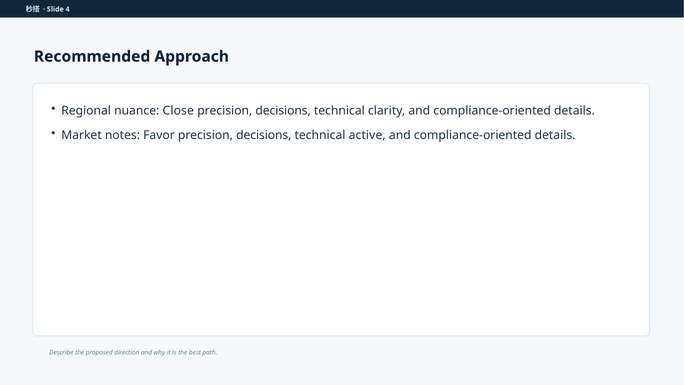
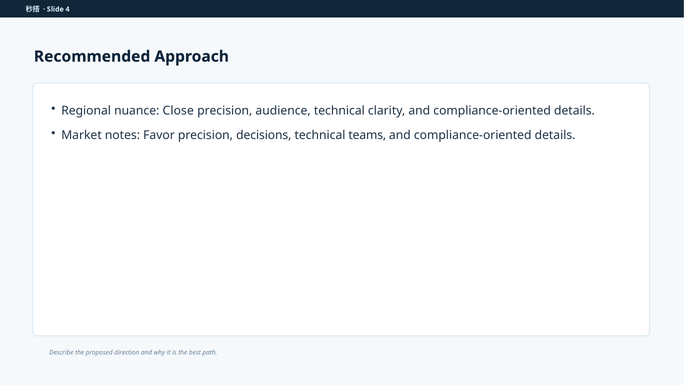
decisions at (283, 111): decisions -> audience
active: active -> teams
